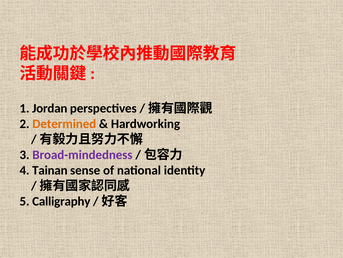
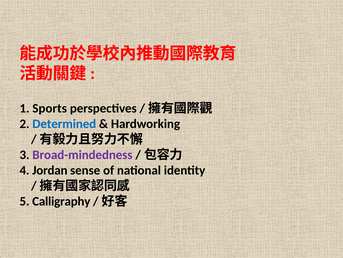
Jordan: Jordan -> Sports
Determined colour: orange -> blue
Tainan: Tainan -> Jordan
